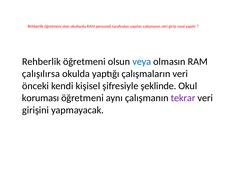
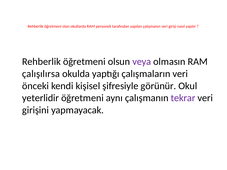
veya colour: blue -> purple
şeklinde: şeklinde -> görünür
koruması: koruması -> yeterlidir
